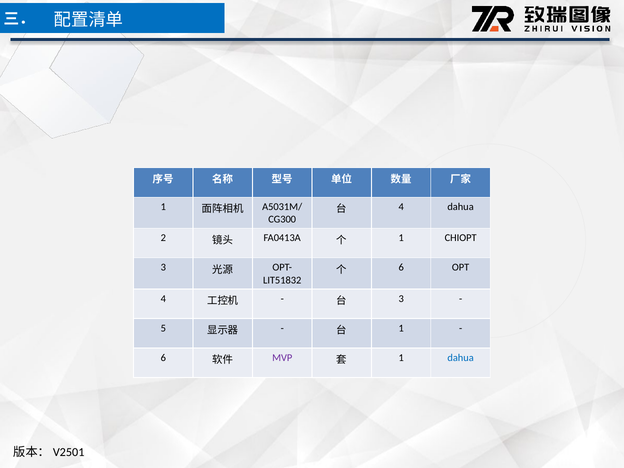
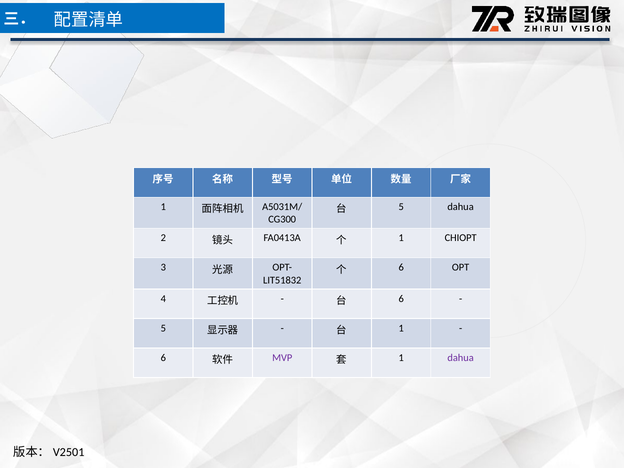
4 at (401, 207): 4 -> 5
3 at (401, 299): 3 -> 6
dahua at (461, 358) colour: blue -> purple
